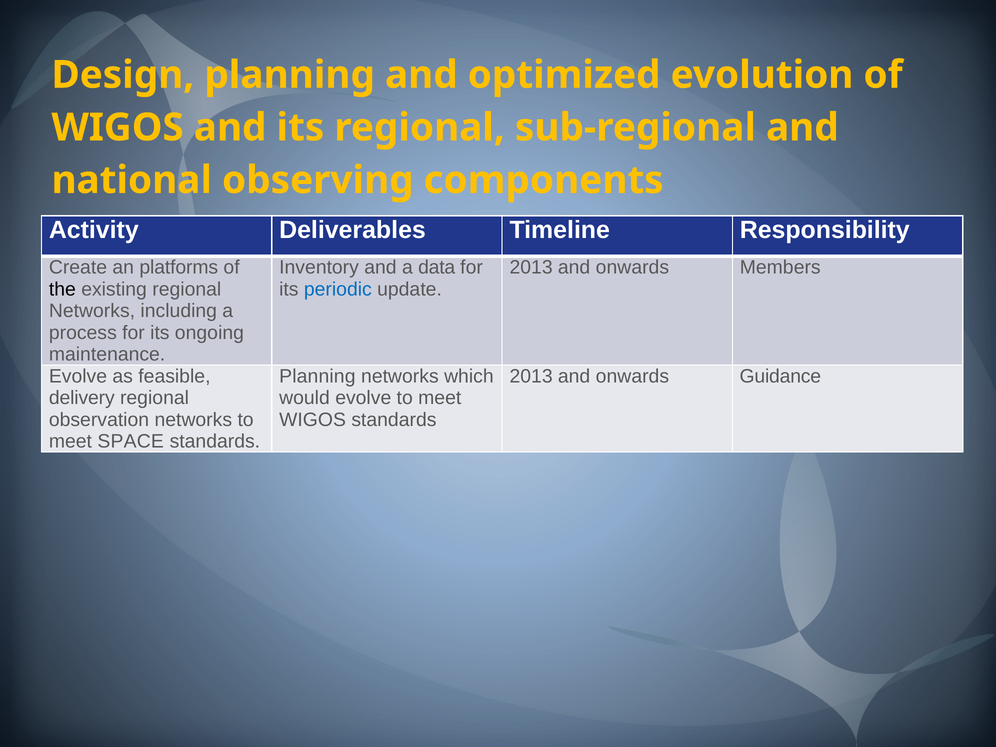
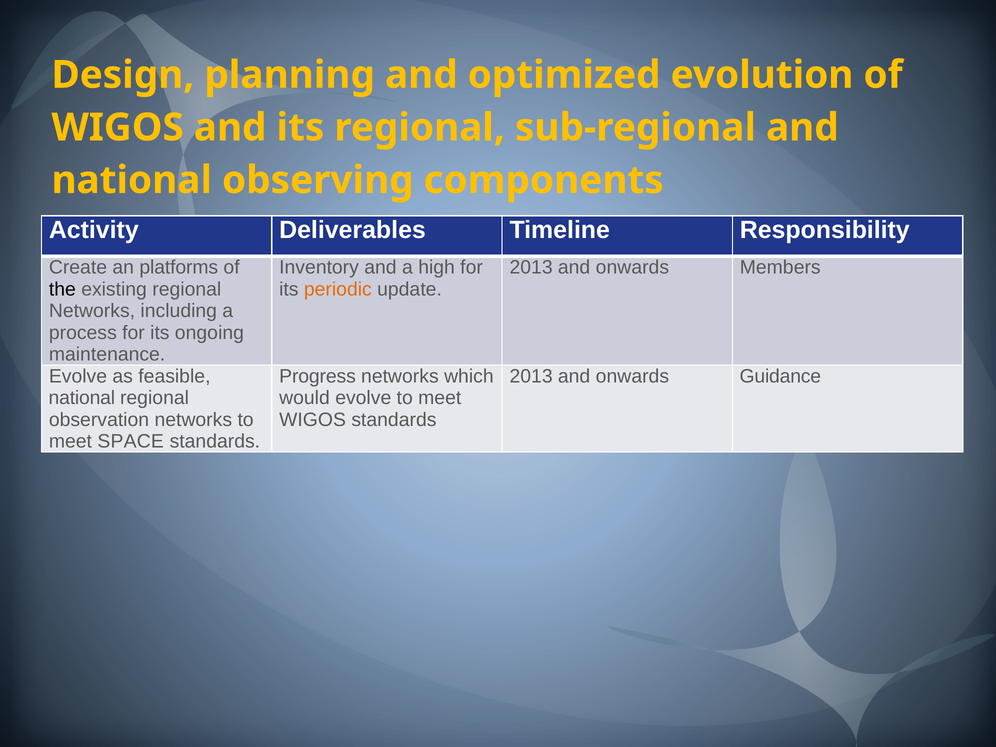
data: data -> high
periodic colour: blue -> orange
Planning at (317, 376): Planning -> Progress
delivery at (82, 398): delivery -> national
